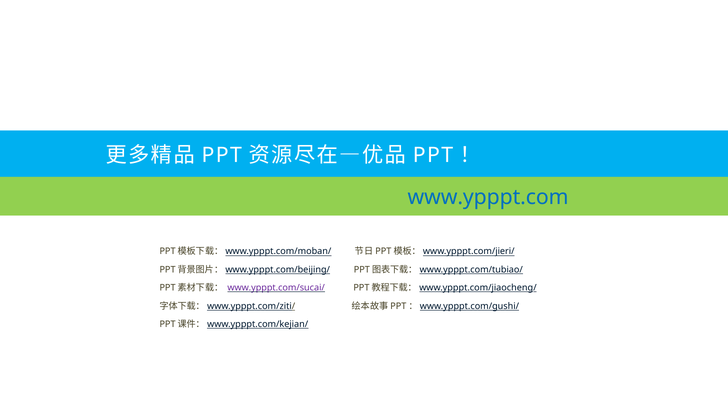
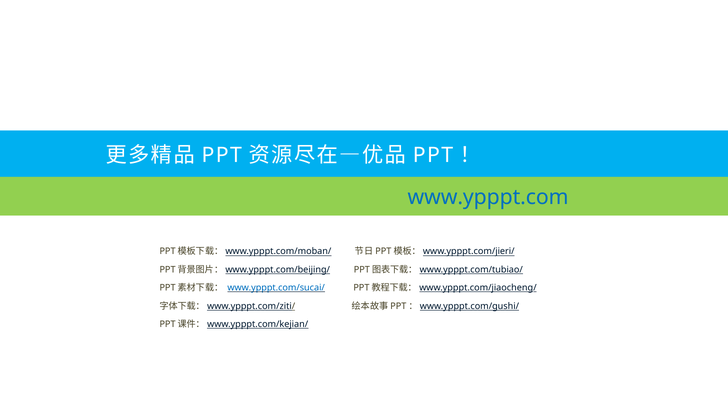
www.ypppt.com/sucai/ colour: purple -> blue
